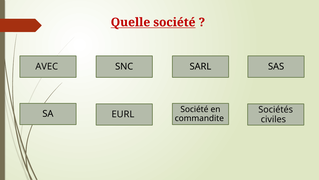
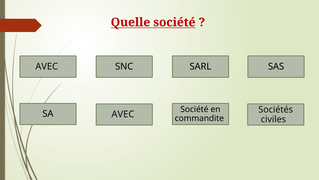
SA EURL: EURL -> AVEC
